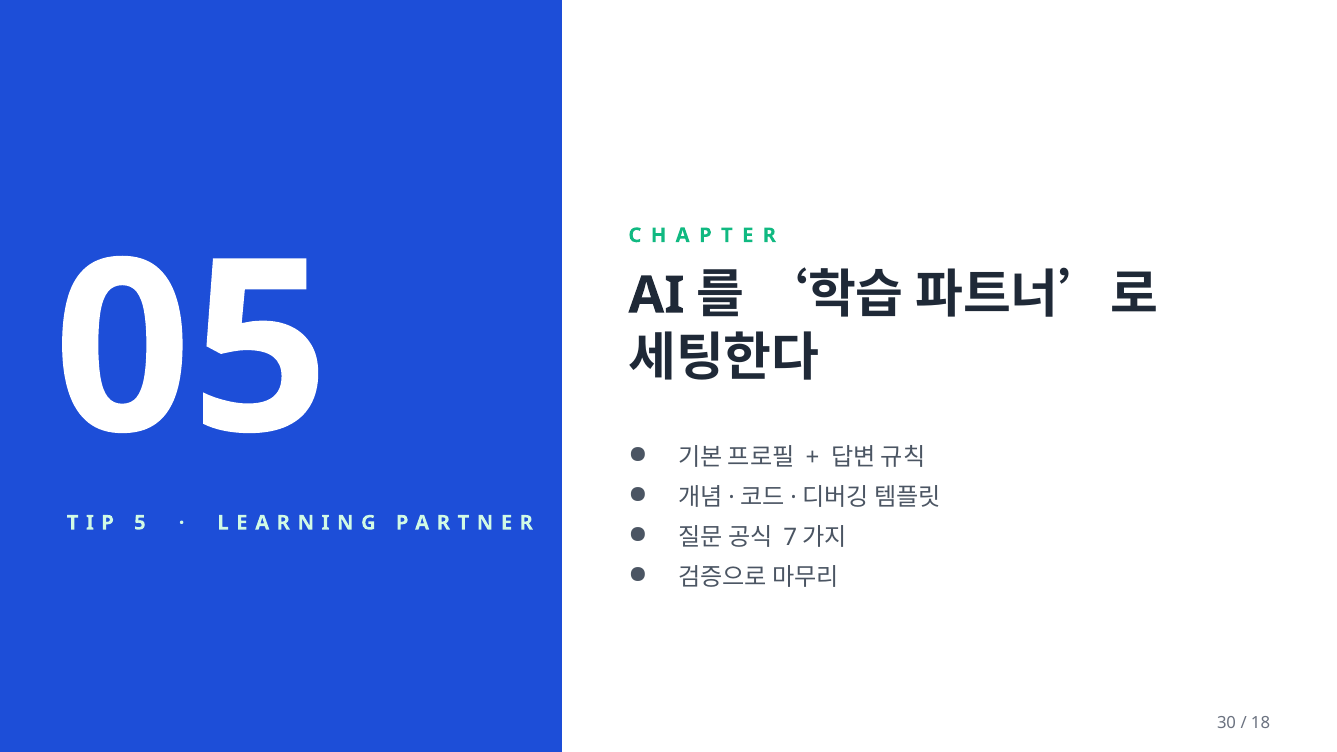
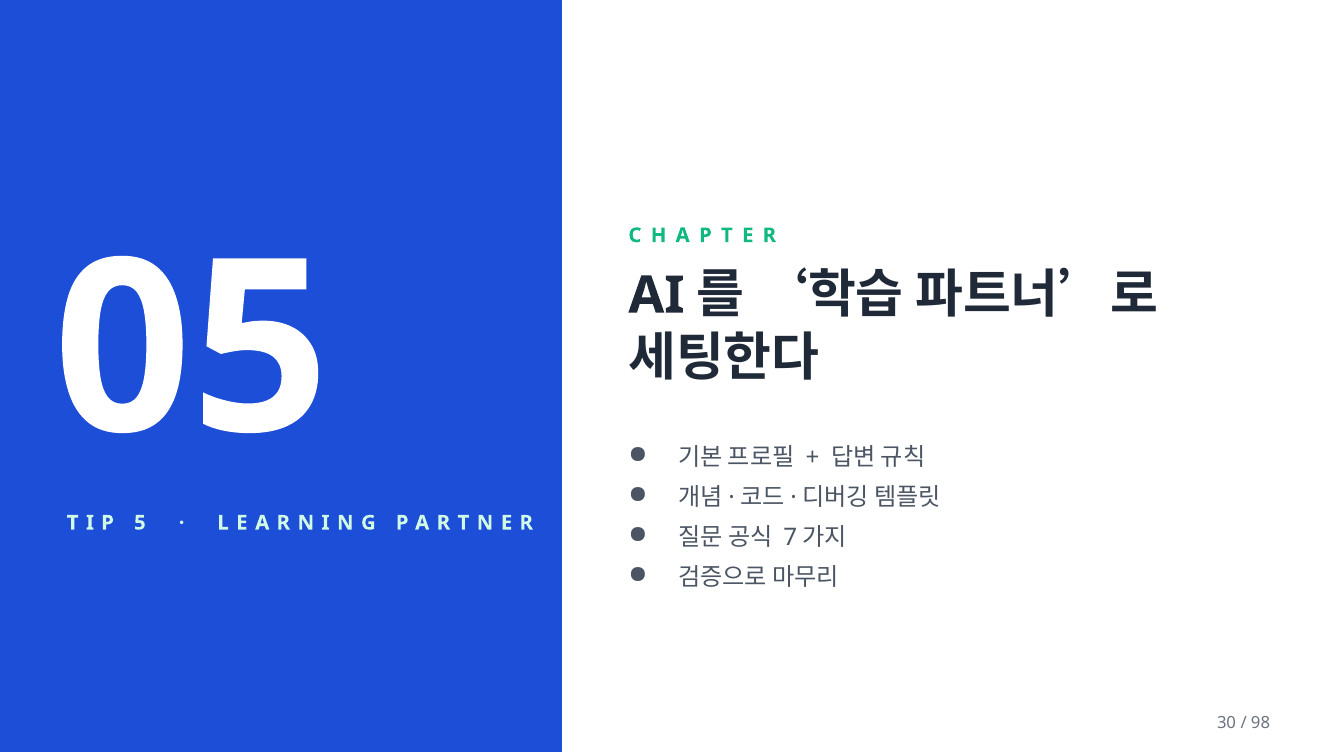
18: 18 -> 98
